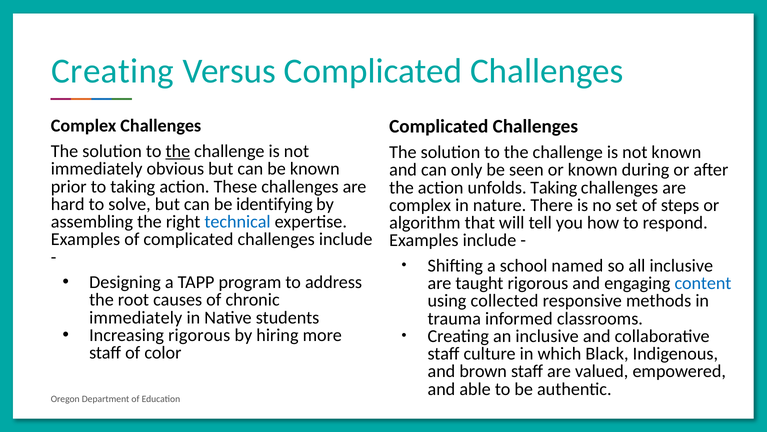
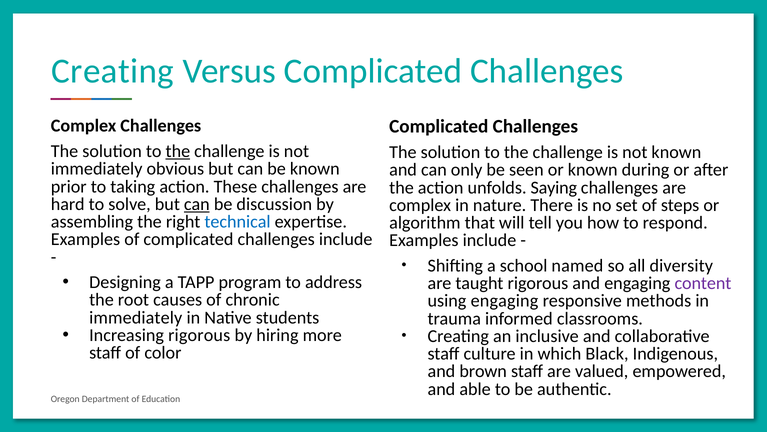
unfolds Taking: Taking -> Saying
can at (197, 204) underline: none -> present
identifying: identifying -> discussion
all inclusive: inclusive -> diversity
content colour: blue -> purple
using collected: collected -> engaging
